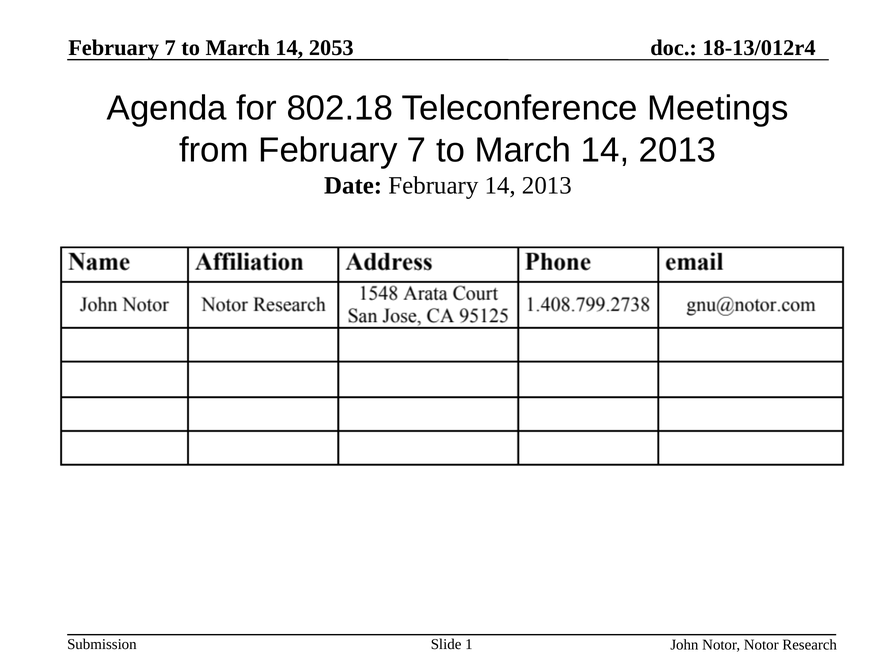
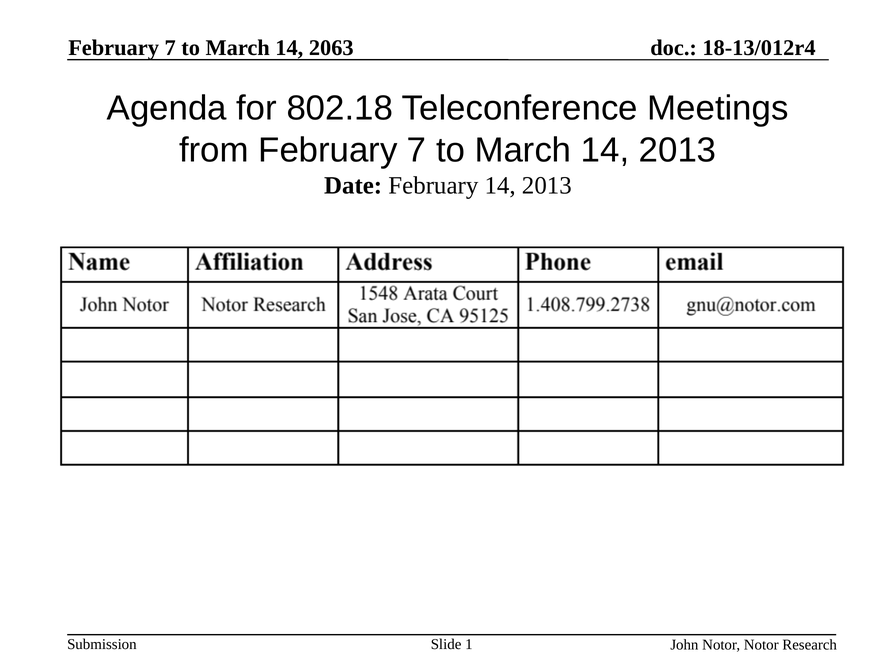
2053: 2053 -> 2063
